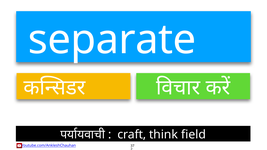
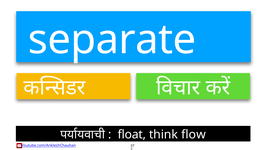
craft: craft -> float
field: field -> flow
